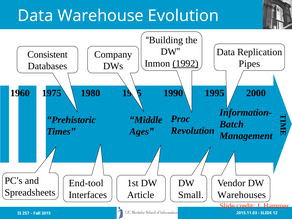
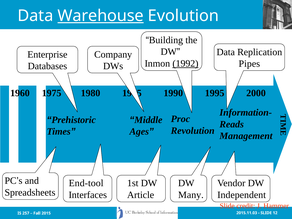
Warehouse underline: none -> present
Consistent: Consistent -> Enterprise
Batch: Batch -> Reads
Small: Small -> Many
Warehouses: Warehouses -> Independent
